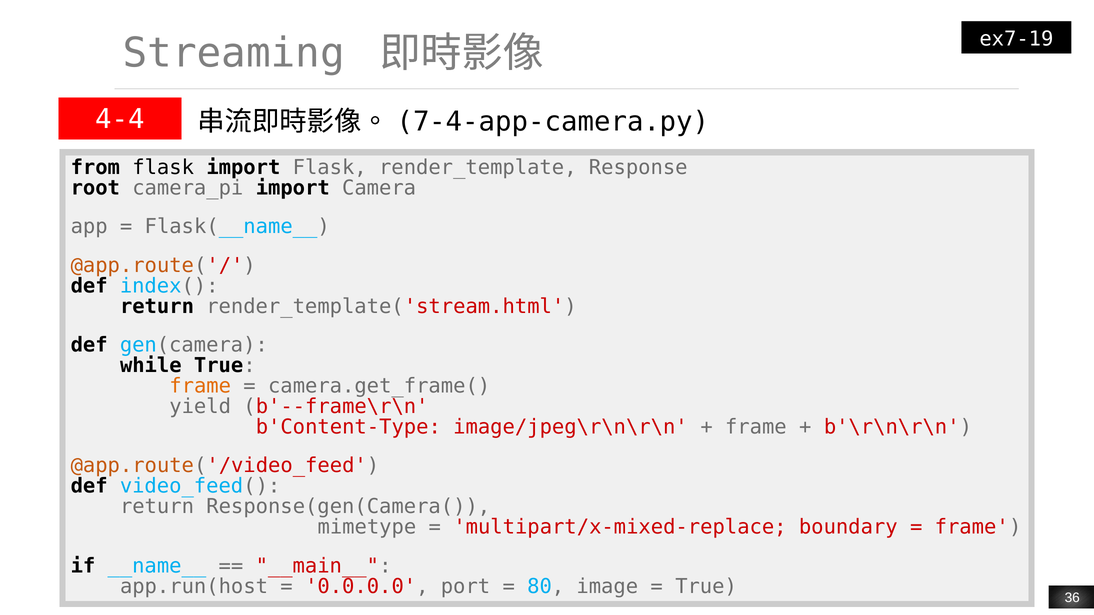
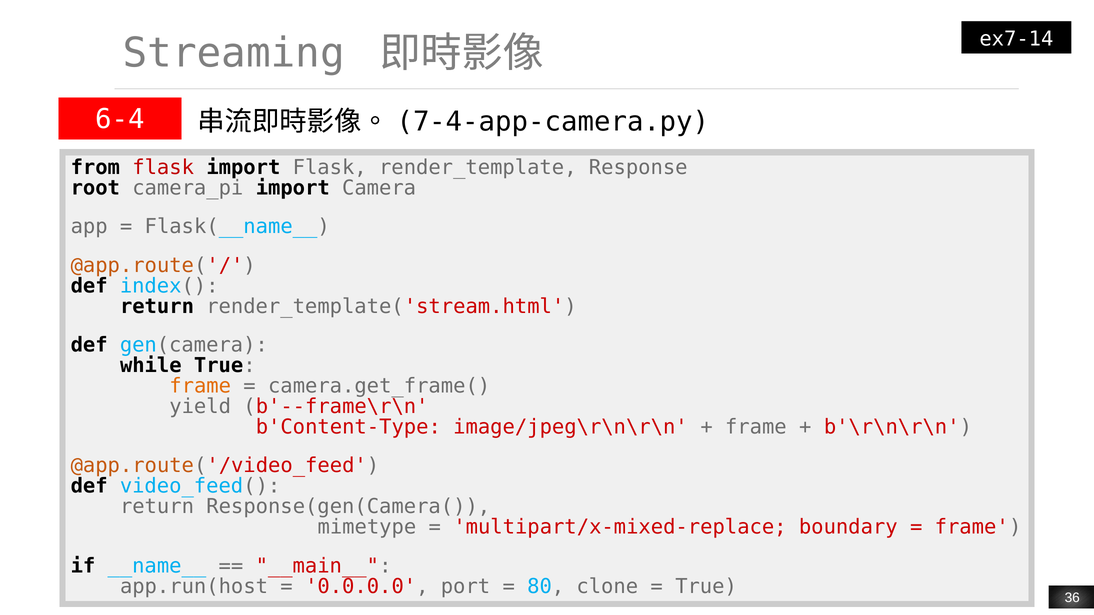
ex7-19: ex7-19 -> ex7-14
4-4: 4-4 -> 6-4
flask at (163, 167) colour: black -> red
image: image -> clone
